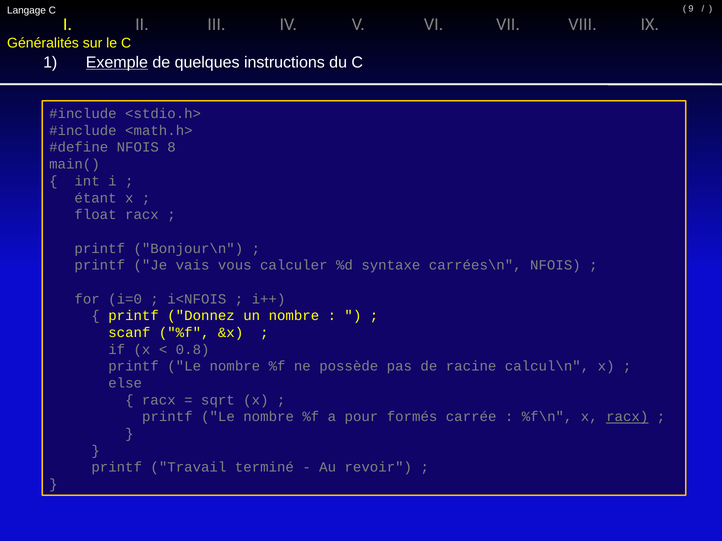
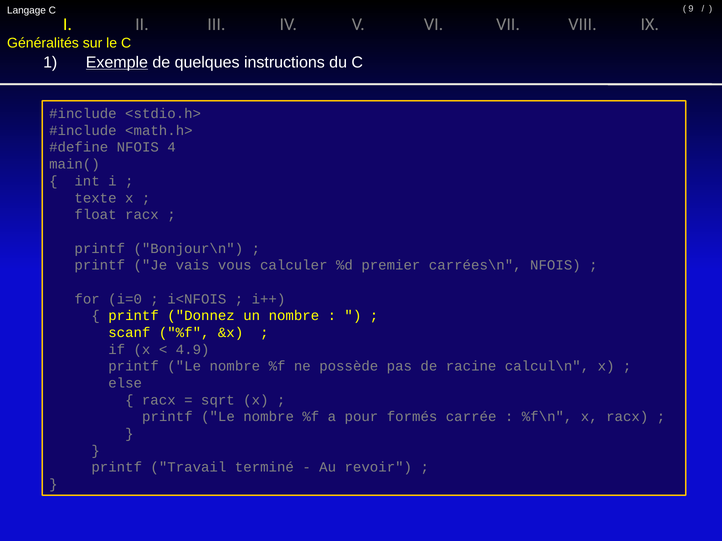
8: 8 -> 4
étant: étant -> texte
syntaxe: syntaxe -> premier
0.8: 0.8 -> 4.9
racx at (627, 417) underline: present -> none
